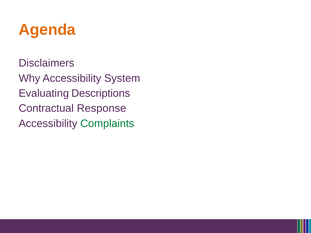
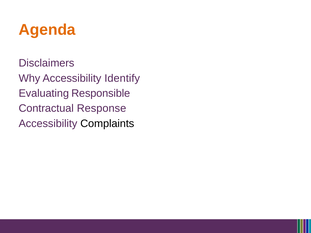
System: System -> Identify
Descriptions: Descriptions -> Responsible
Complaints colour: green -> black
